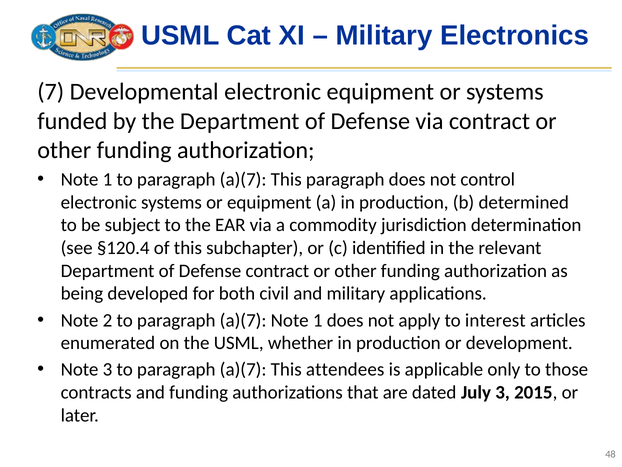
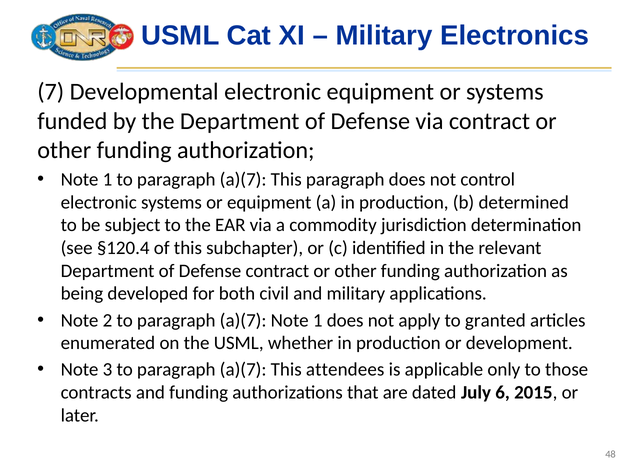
interest: interest -> granted
July 3: 3 -> 6
